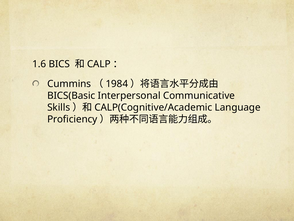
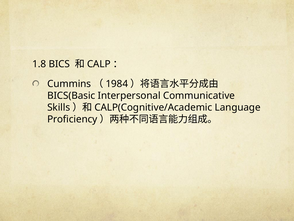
1.6: 1.6 -> 1.8
